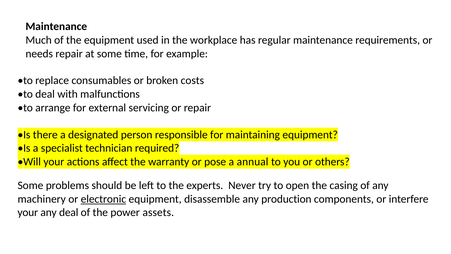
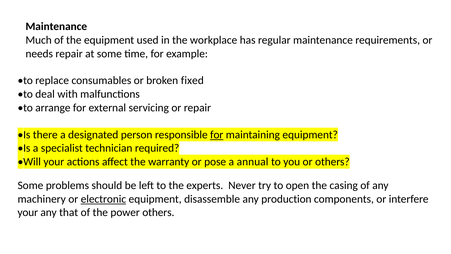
costs: costs -> fixed
for at (217, 135) underline: none -> present
any deal: deal -> that
power assets: assets -> others
